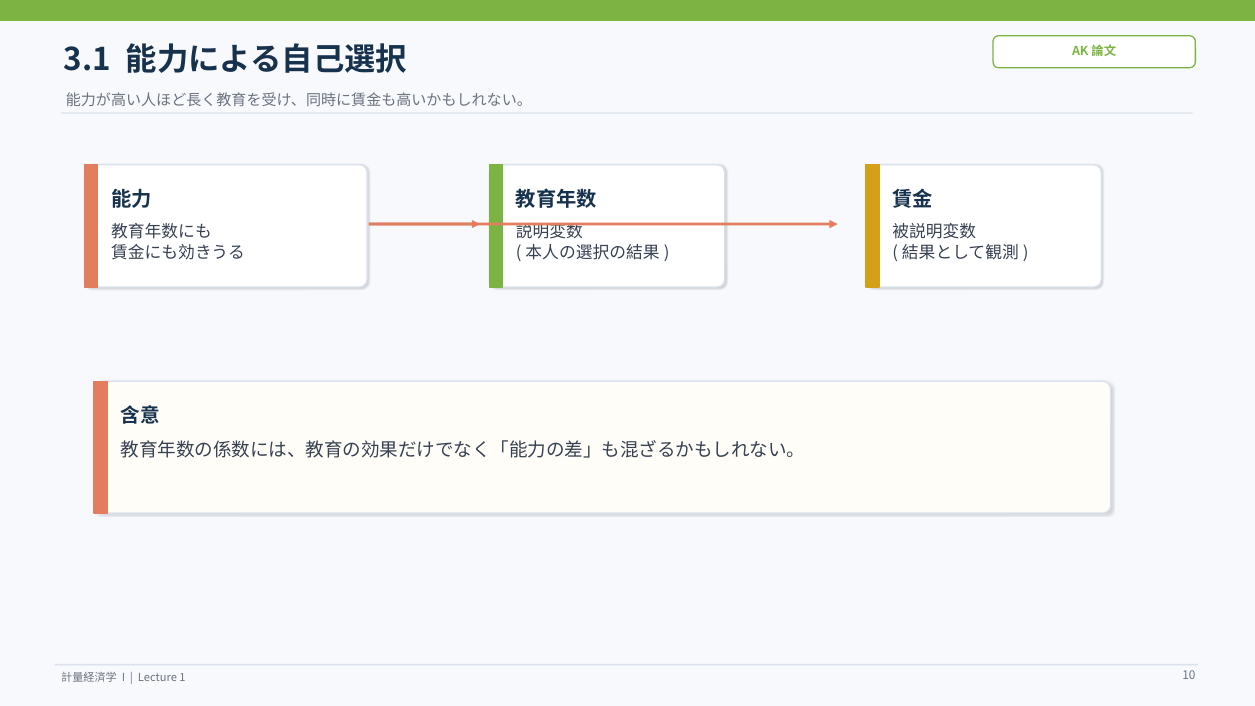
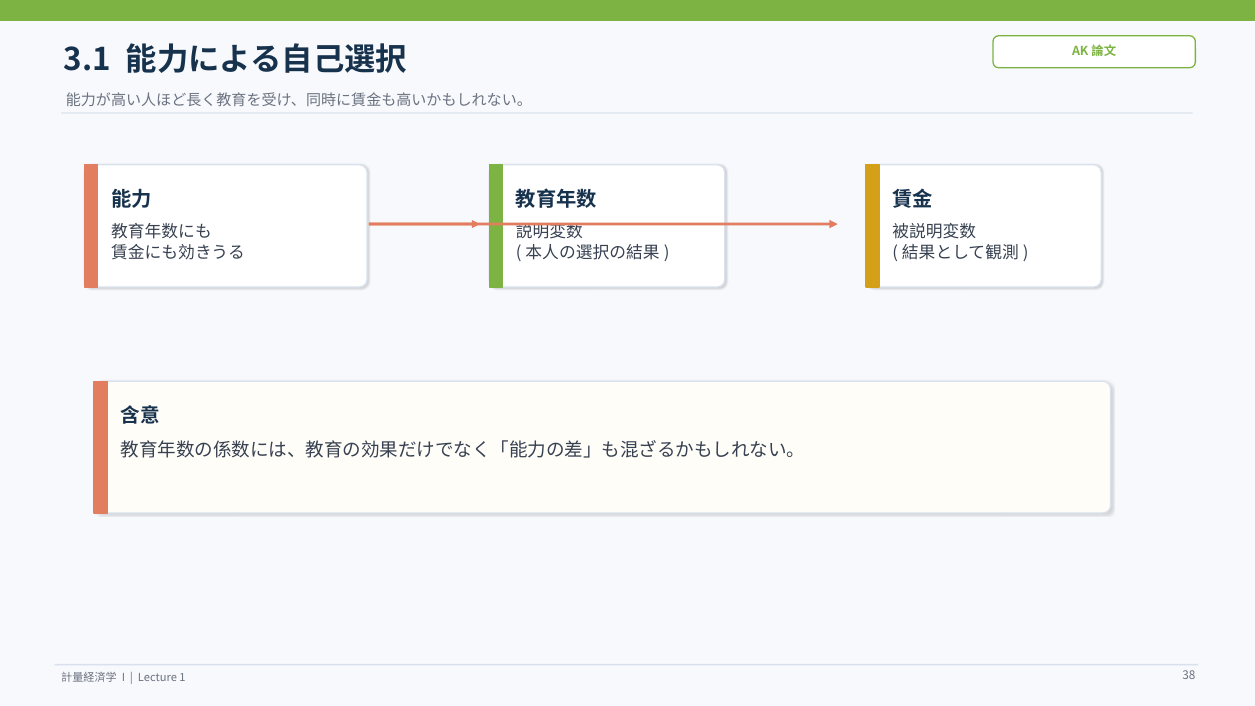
10: 10 -> 38
